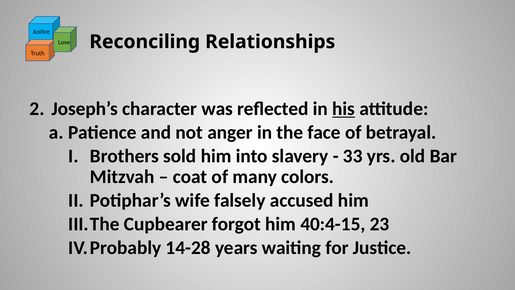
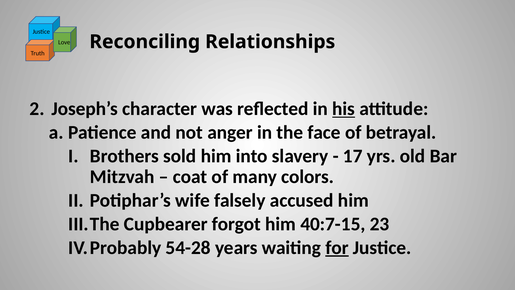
33: 33 -> 17
40:4-15: 40:4-15 -> 40:7-15
14-28: 14-28 -> 54-28
for underline: none -> present
